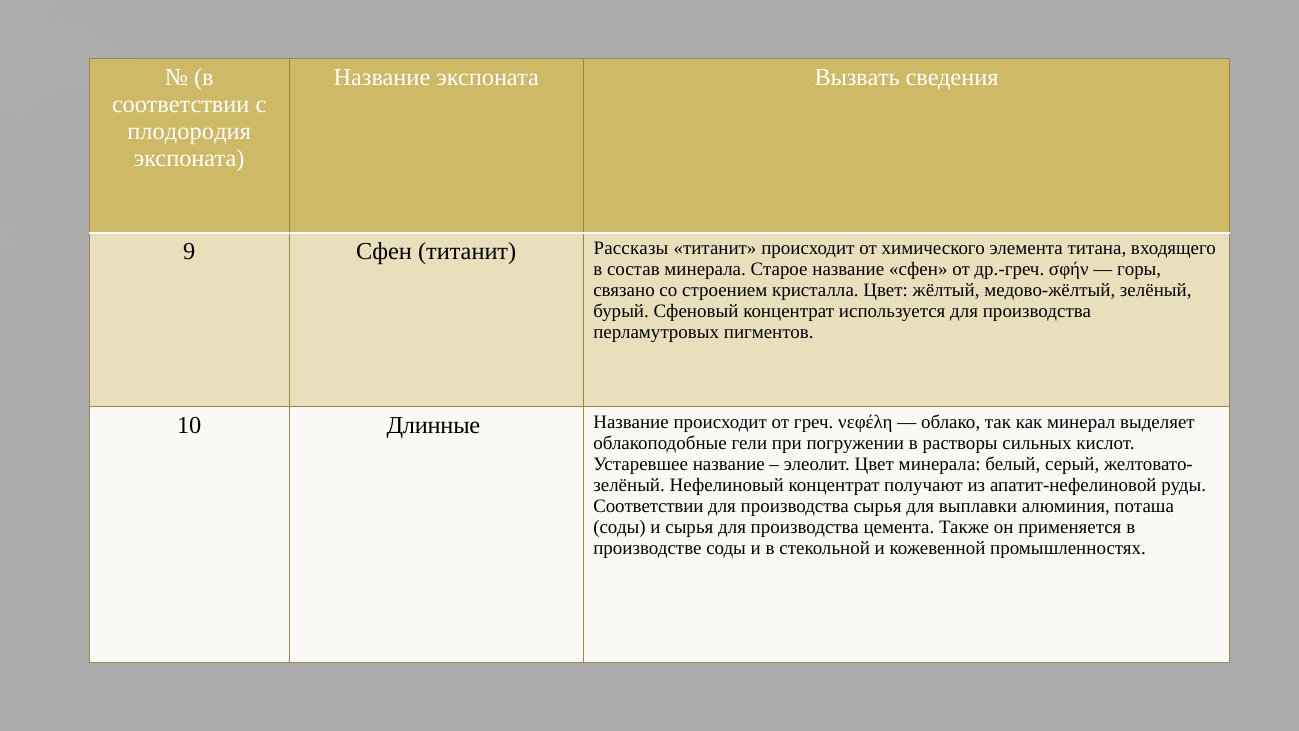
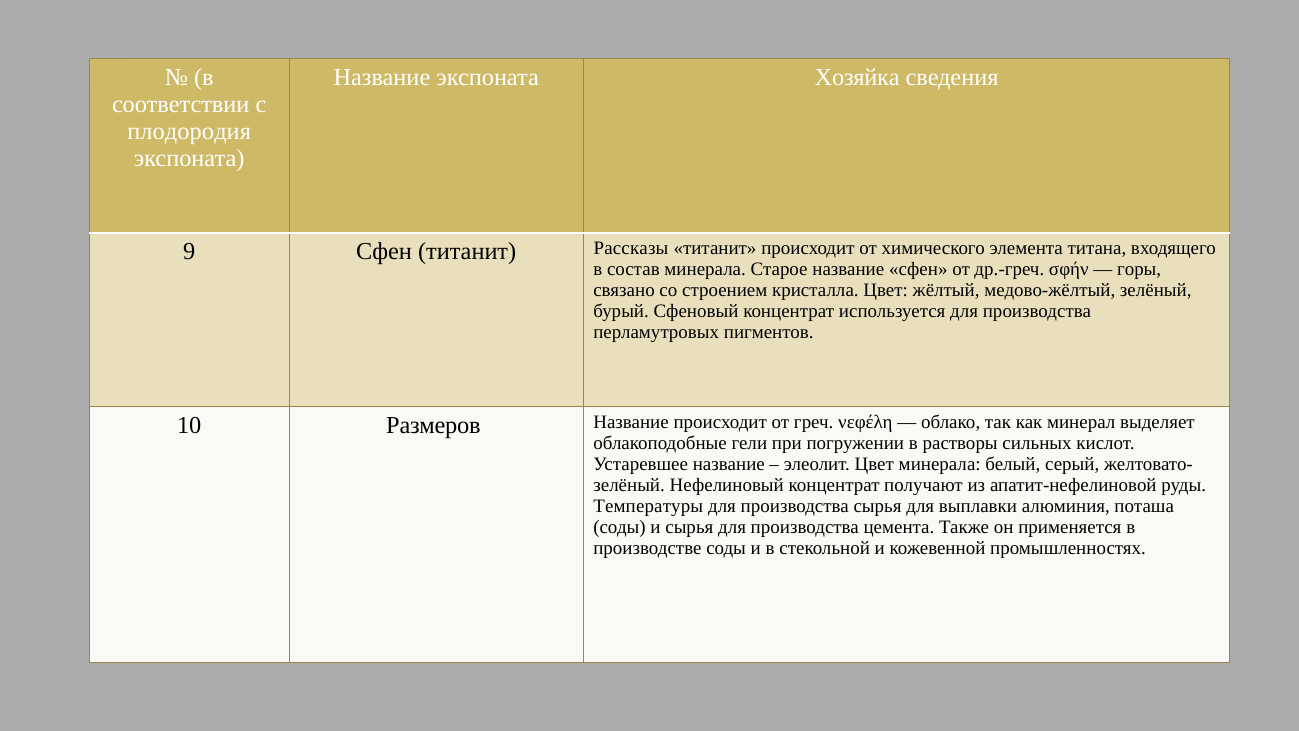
Вызвать: Вызвать -> Хозяйка
Длинные: Длинные -> Размеров
Соответствии at (648, 506): Соответствии -> Температуры
